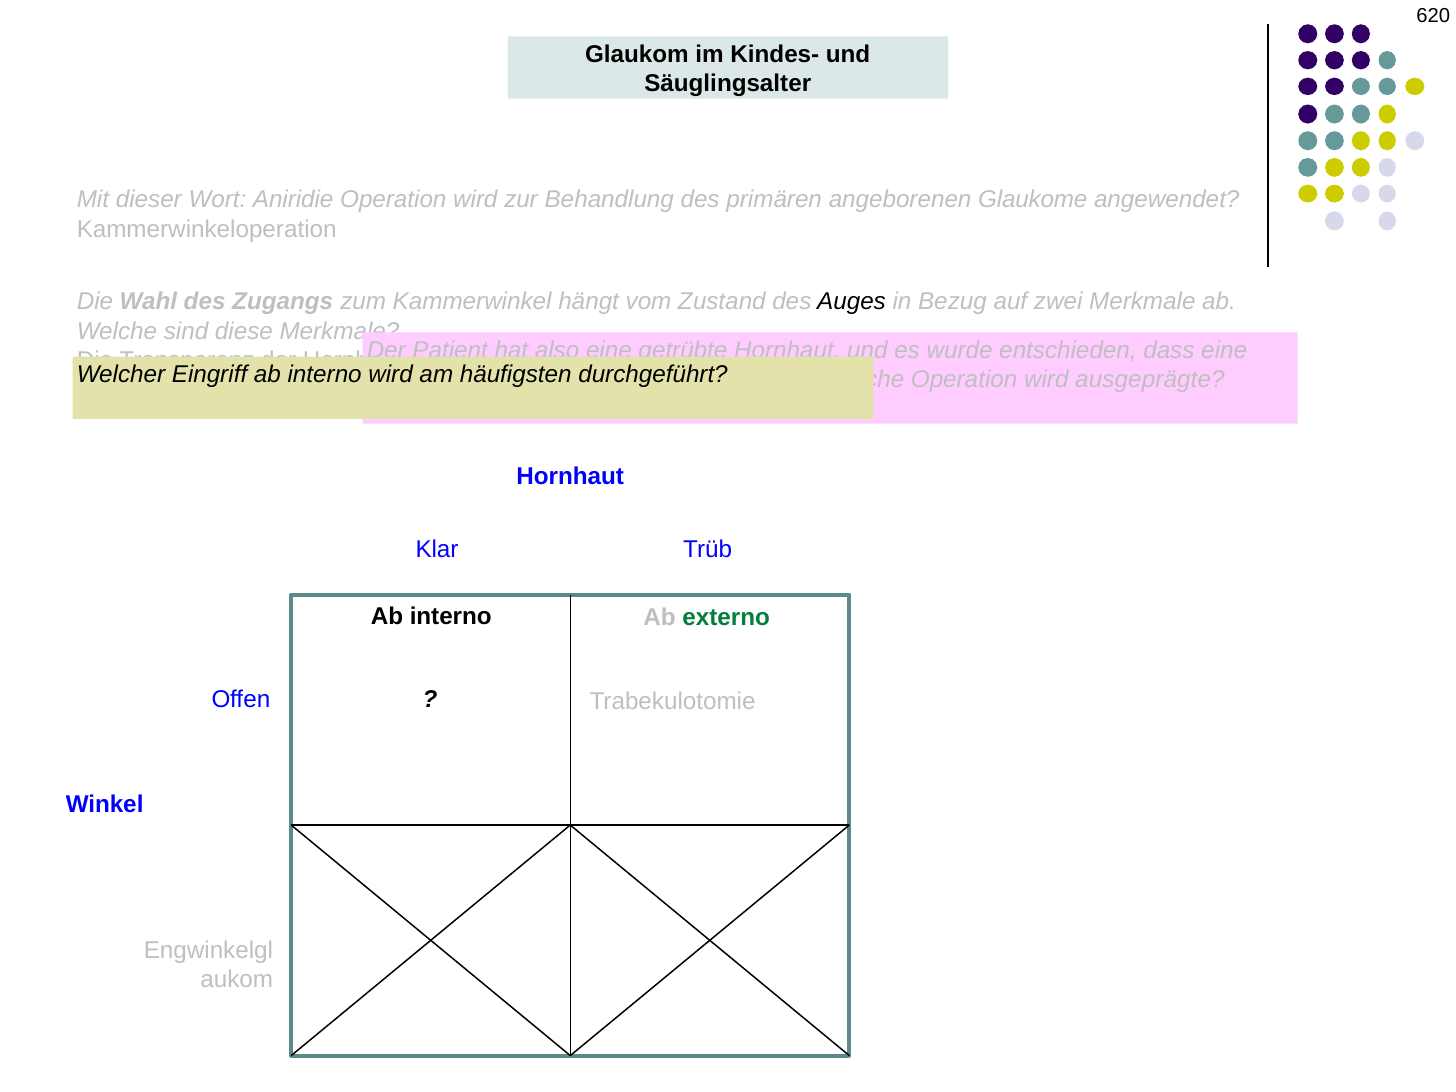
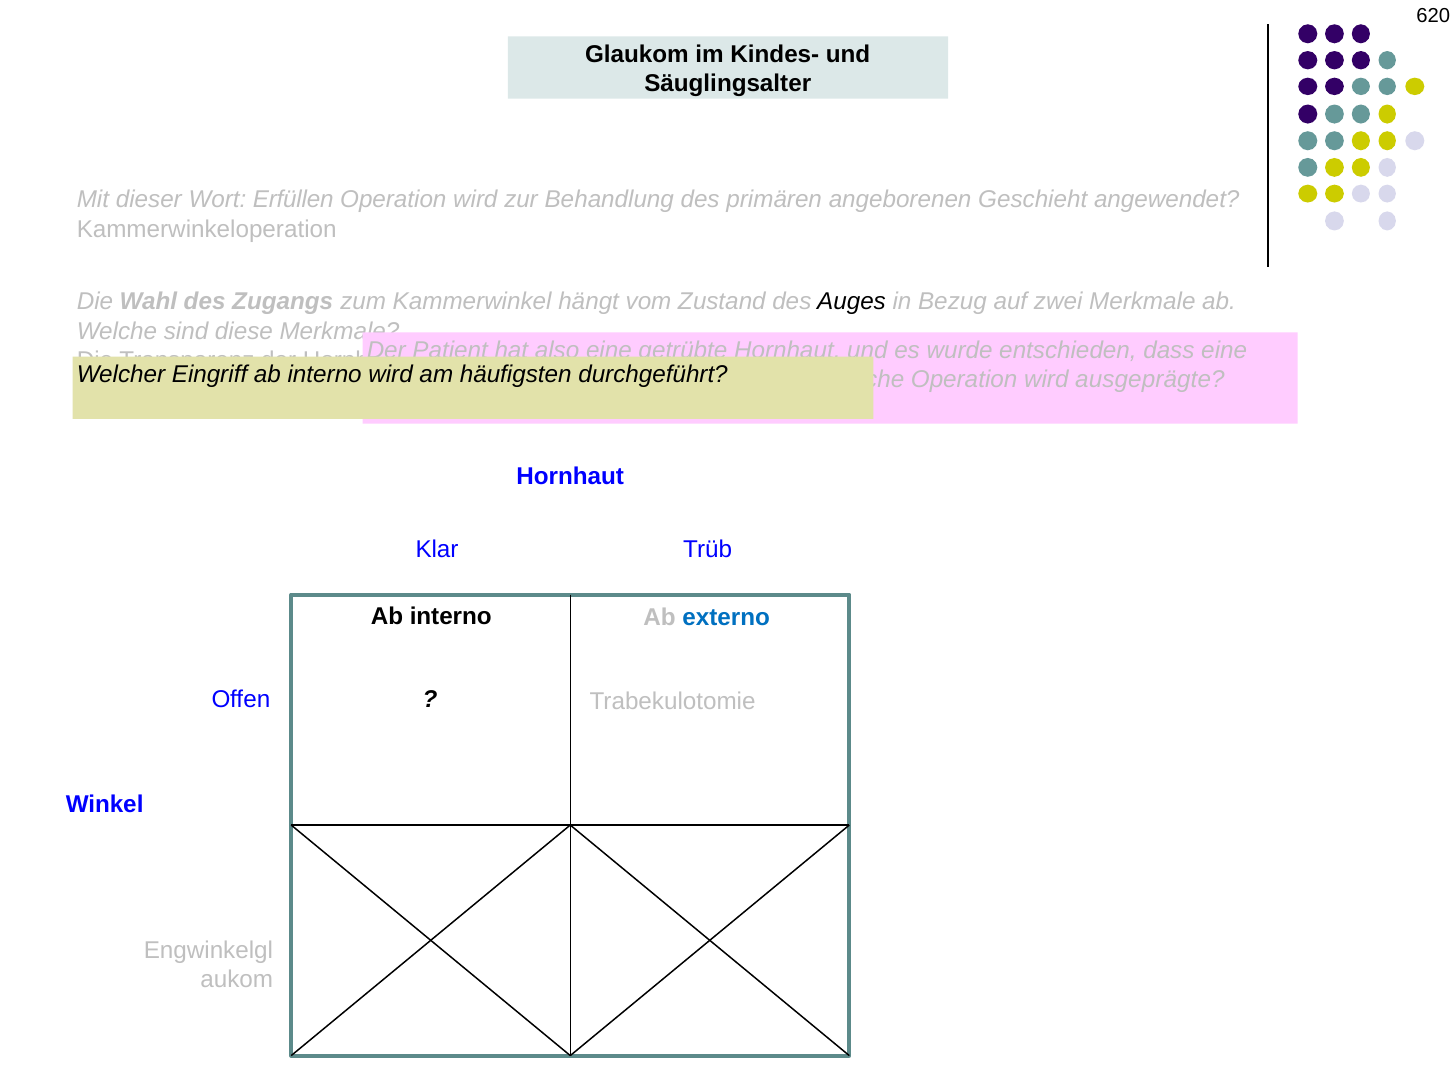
Aniridie: Aniridie -> Erfüllen
Glaukome: Glaukome -> Geschieht
externo at (726, 617) colour: green -> blue
